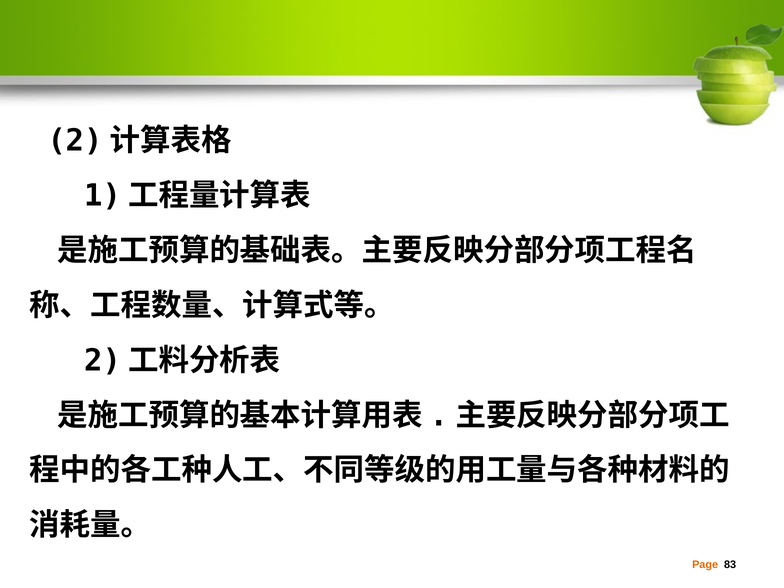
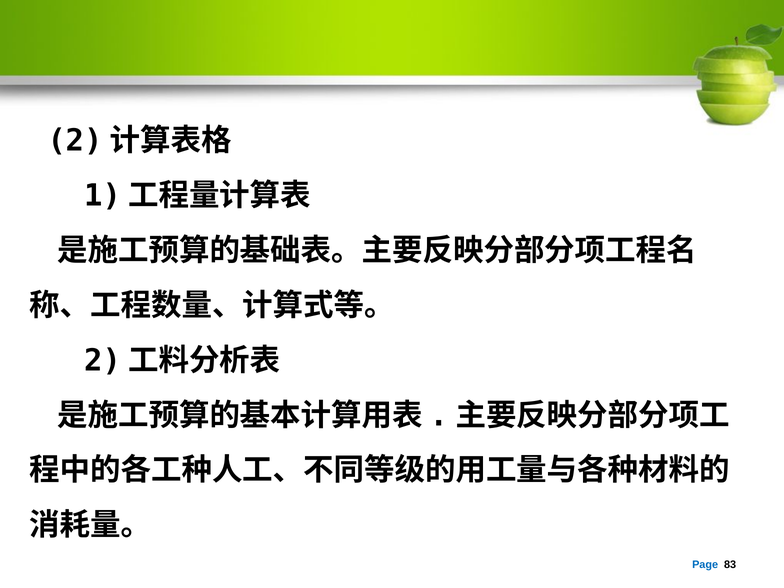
Page colour: orange -> blue
